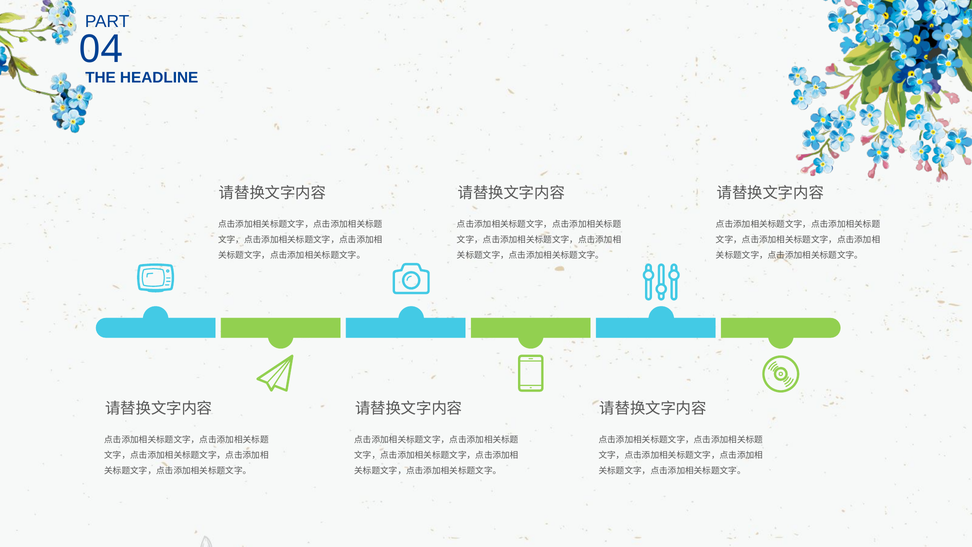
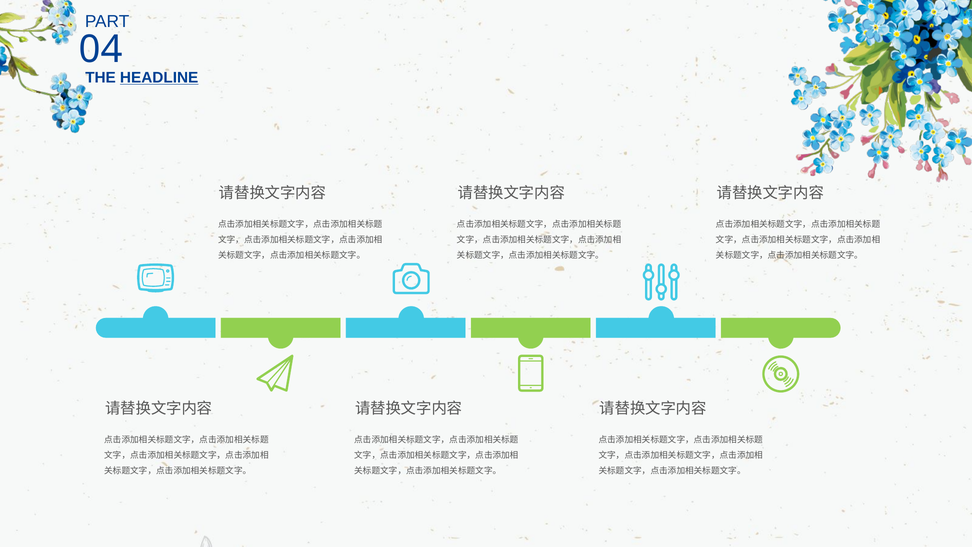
HEADLINE underline: none -> present
